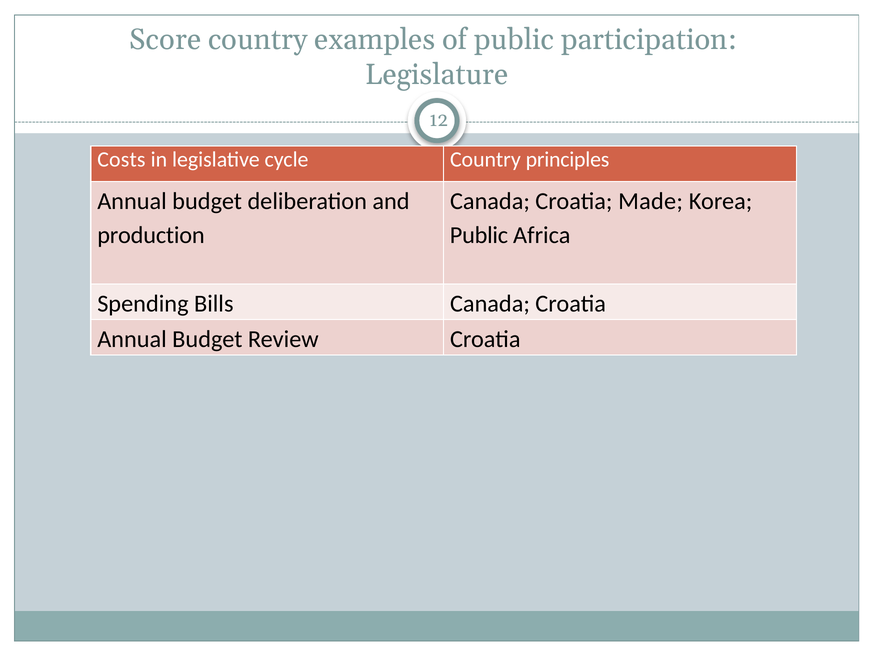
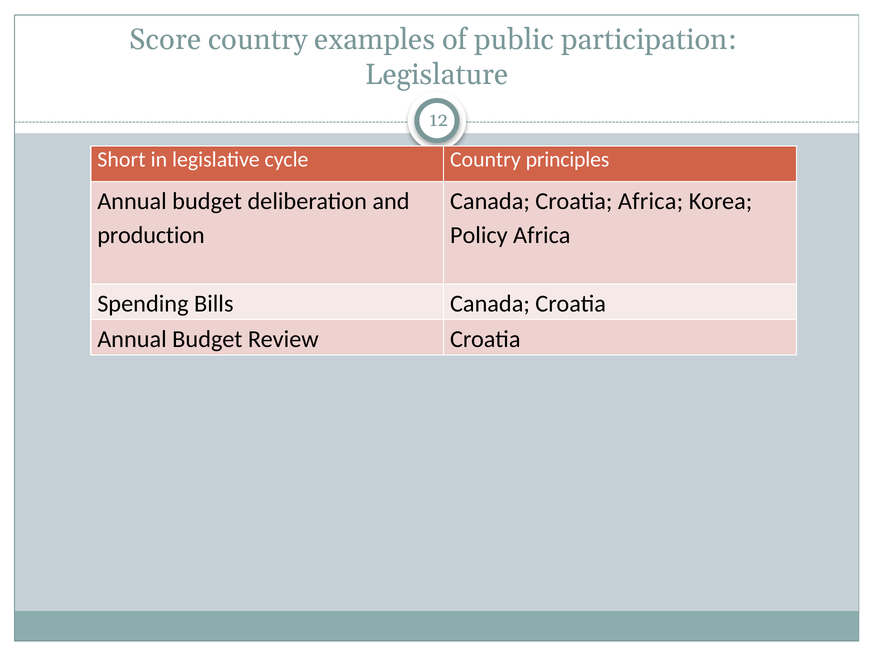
Costs: Costs -> Short
Croatia Made: Made -> Africa
Public at (479, 235): Public -> Policy
